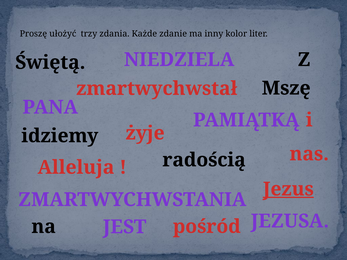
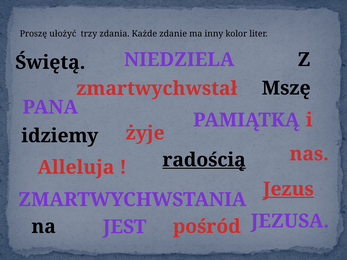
radością underline: none -> present
